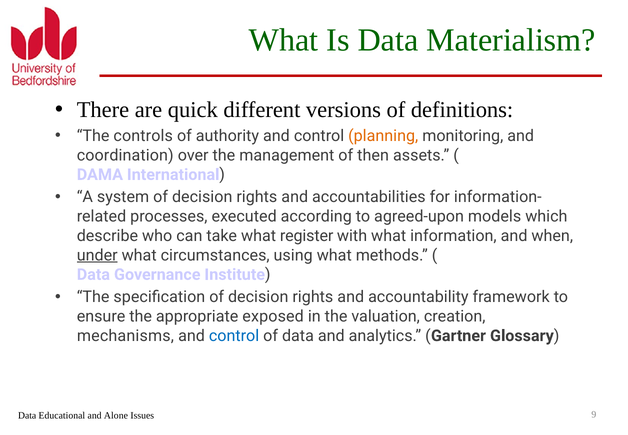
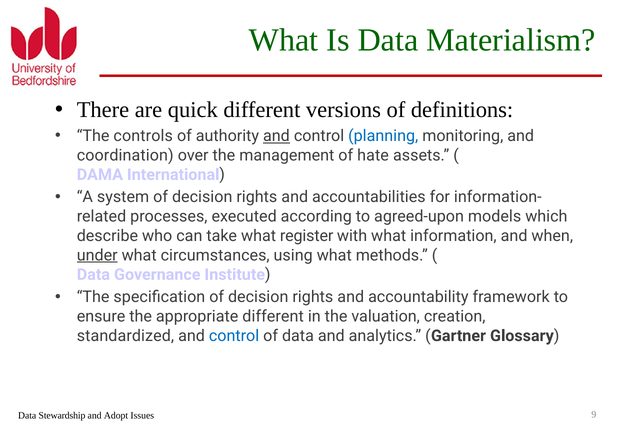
and at (276, 136) underline: none -> present
planning colour: orange -> blue
then: then -> hate
appropriate exposed: exposed -> different
mechanisms: mechanisms -> standardized
Educational: Educational -> Stewardship
Alone: Alone -> Adopt
